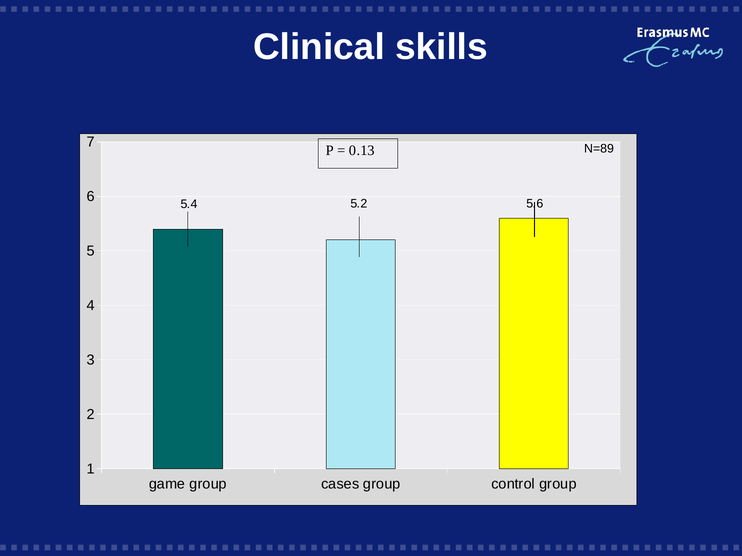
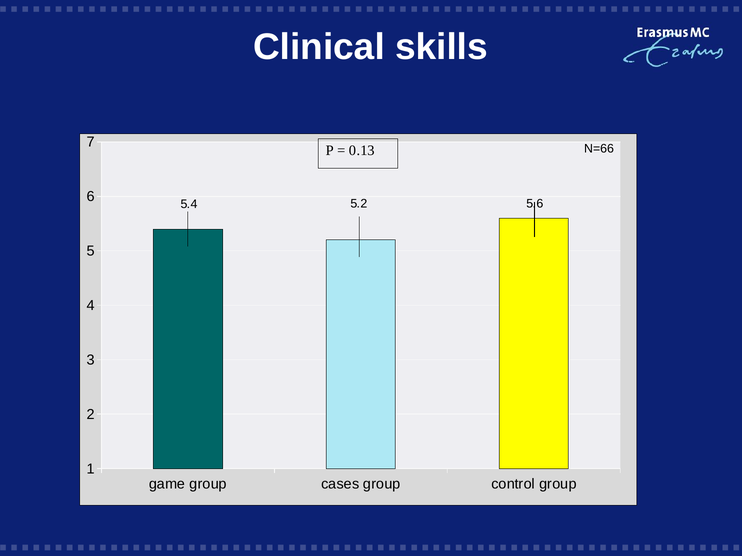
N=89: N=89 -> N=66
